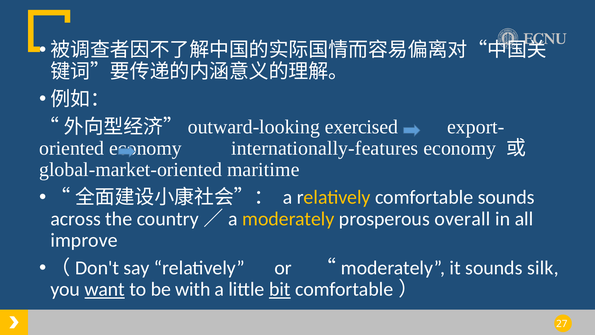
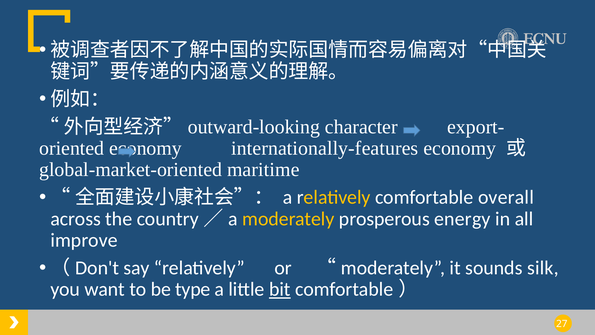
exercised: exercised -> character
comfortable sounds: sounds -> overall
overall: overall -> energy
want underline: present -> none
with: with -> type
